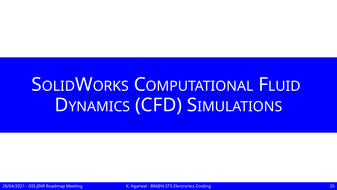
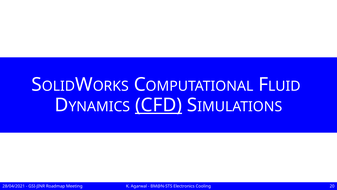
CFD underline: none -> present
